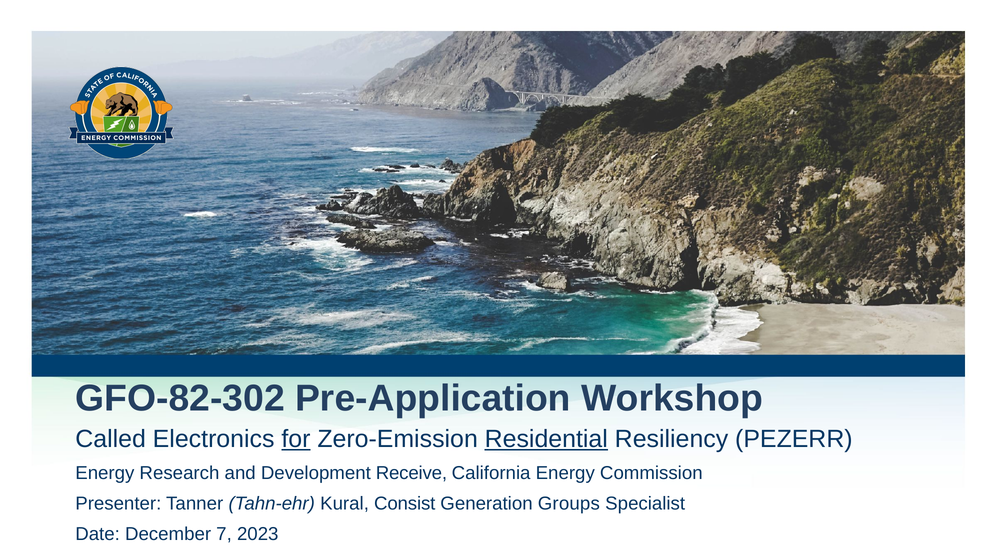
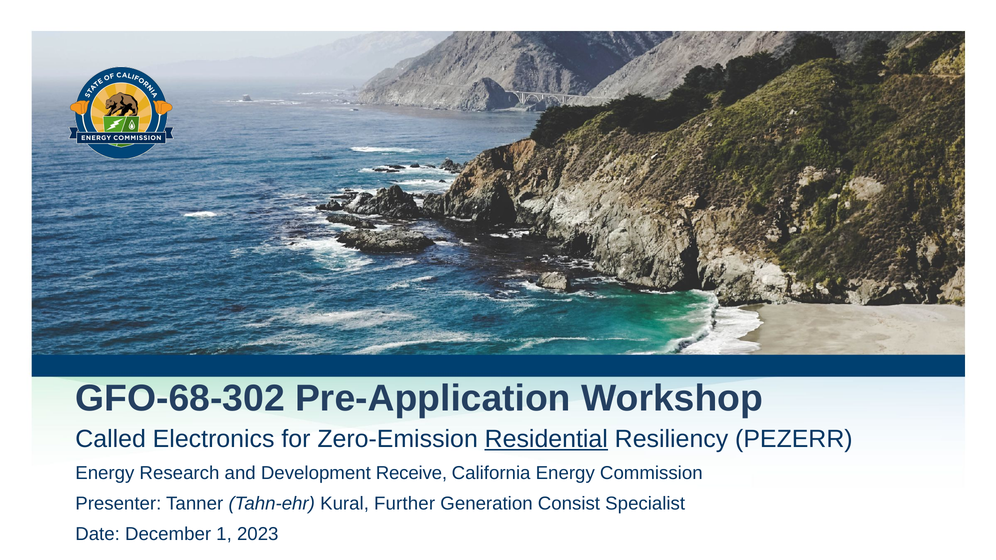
GFO-82-302: GFO-82-302 -> GFO-68-302
for underline: present -> none
Consist: Consist -> Further
Groups: Groups -> Consist
7: 7 -> 1
